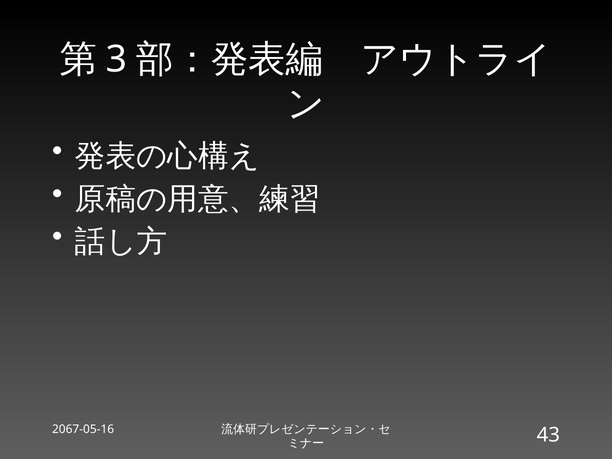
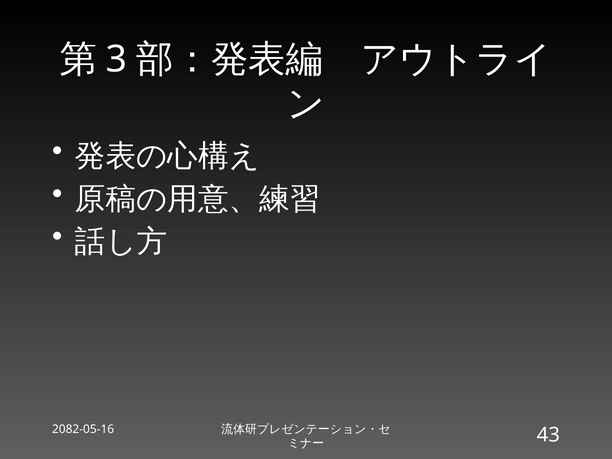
2067-05-16: 2067-05-16 -> 2082-05-16
